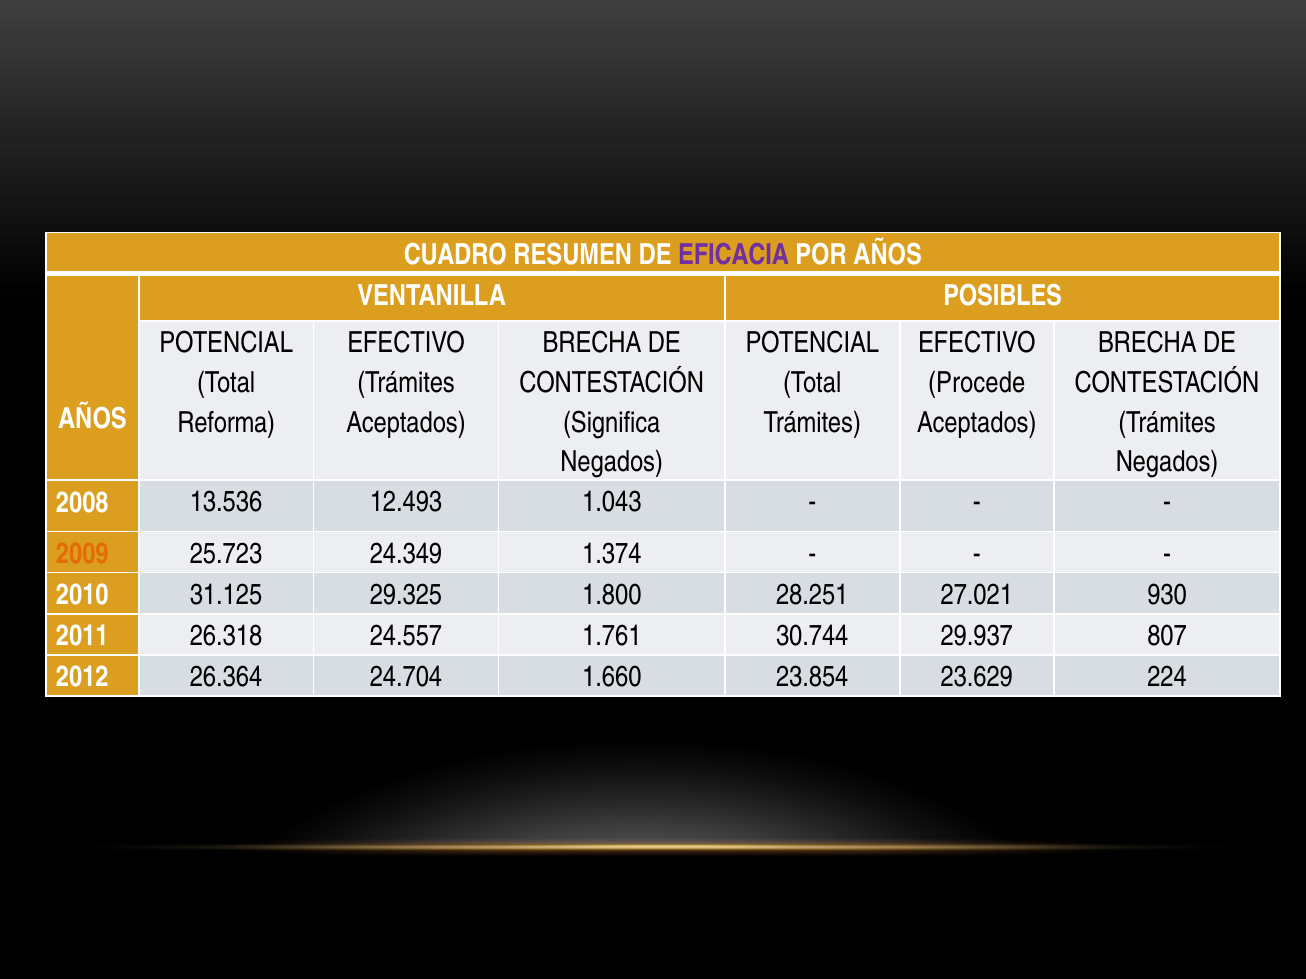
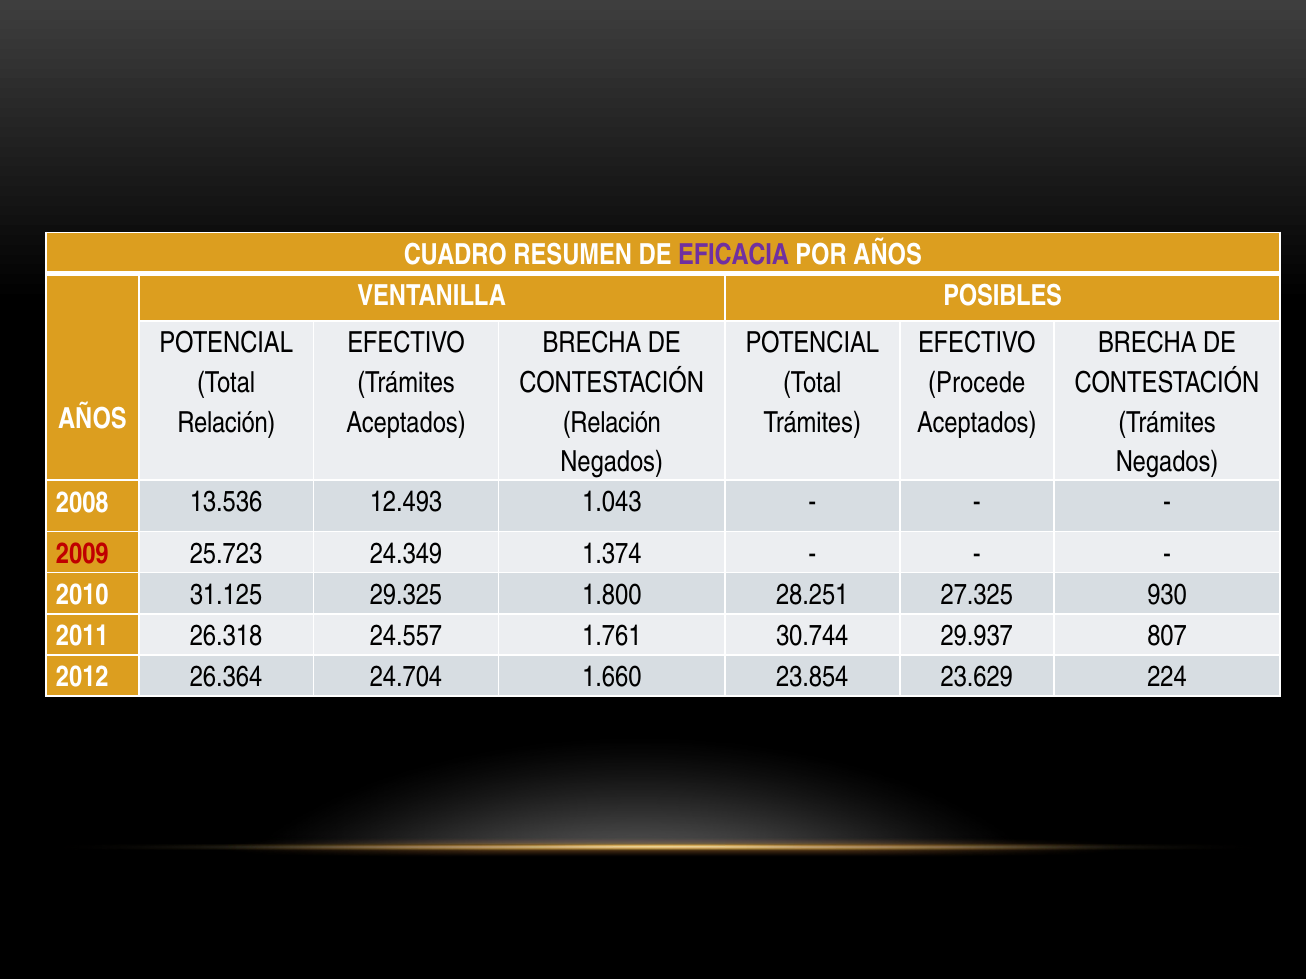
Reforma at (226, 423): Reforma -> Relación
Significa at (612, 423): Significa -> Relación
2009 colour: orange -> red
27.021: 27.021 -> 27.325
